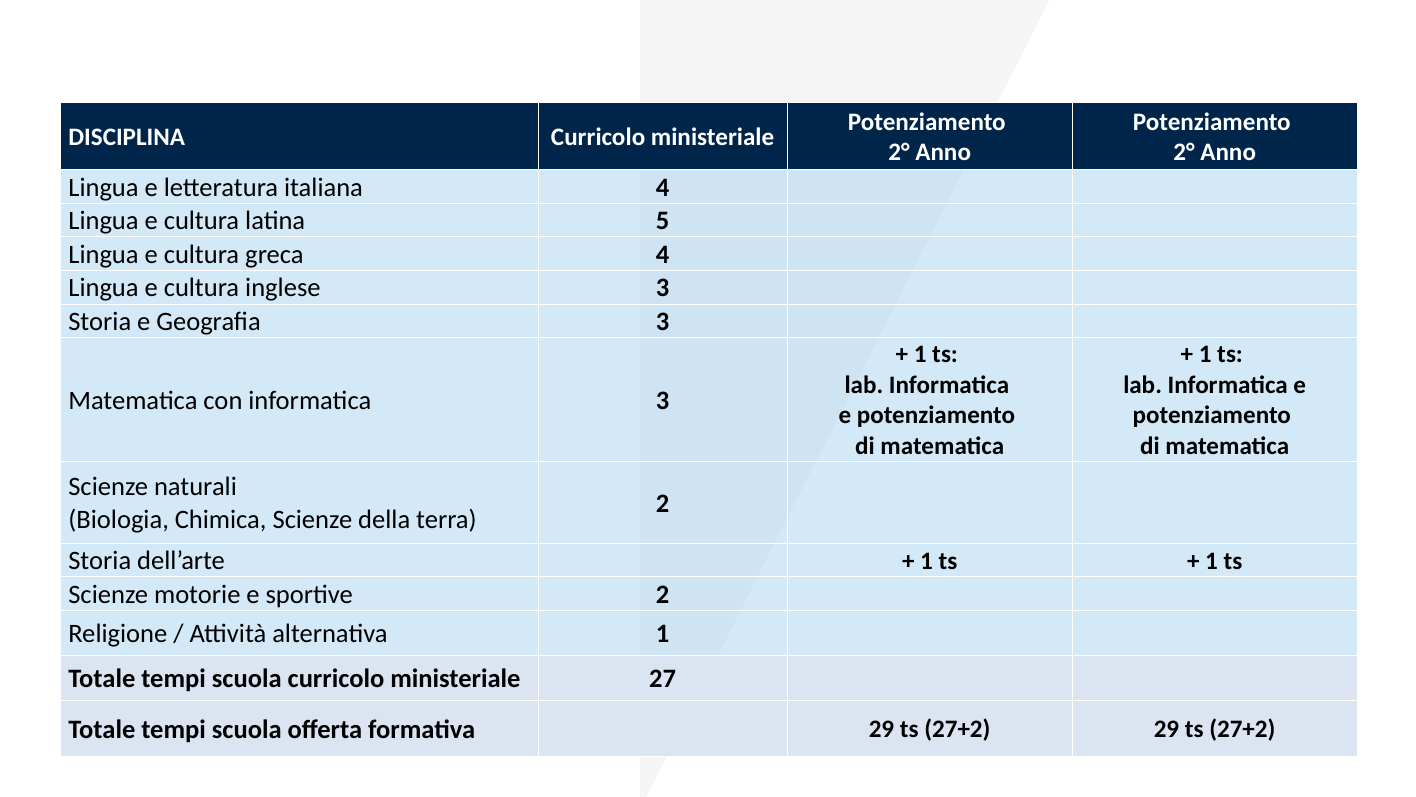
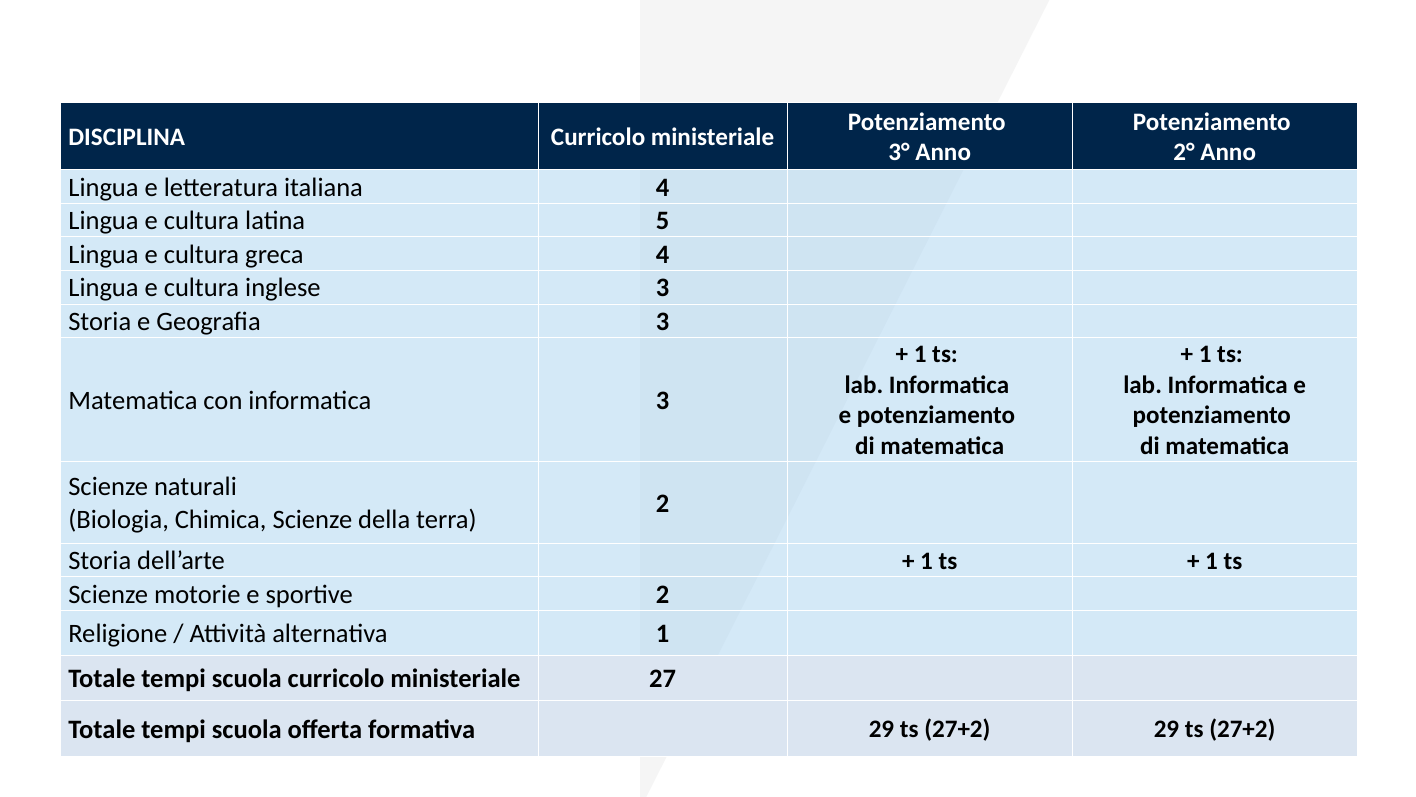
2° at (899, 152): 2° -> 3°
